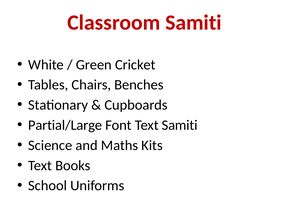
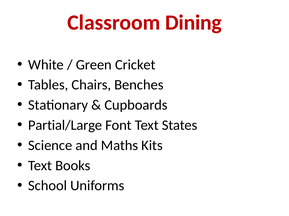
Classroom Samiti: Samiti -> Dining
Text Samiti: Samiti -> States
